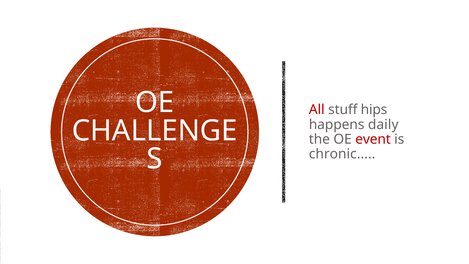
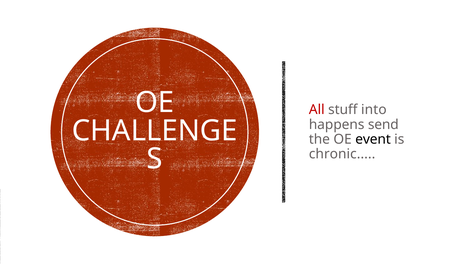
hips: hips -> into
daily: daily -> send
event colour: red -> black
